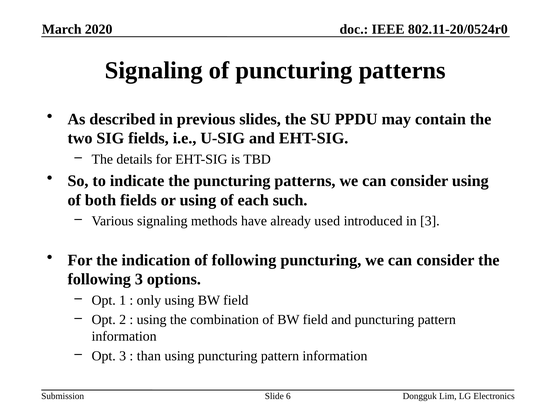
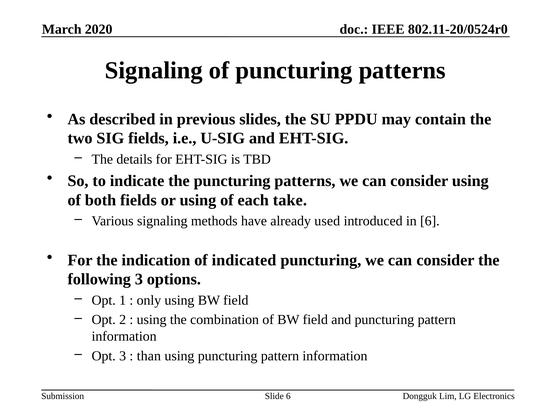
such: such -> take
in 3: 3 -> 6
of following: following -> indicated
